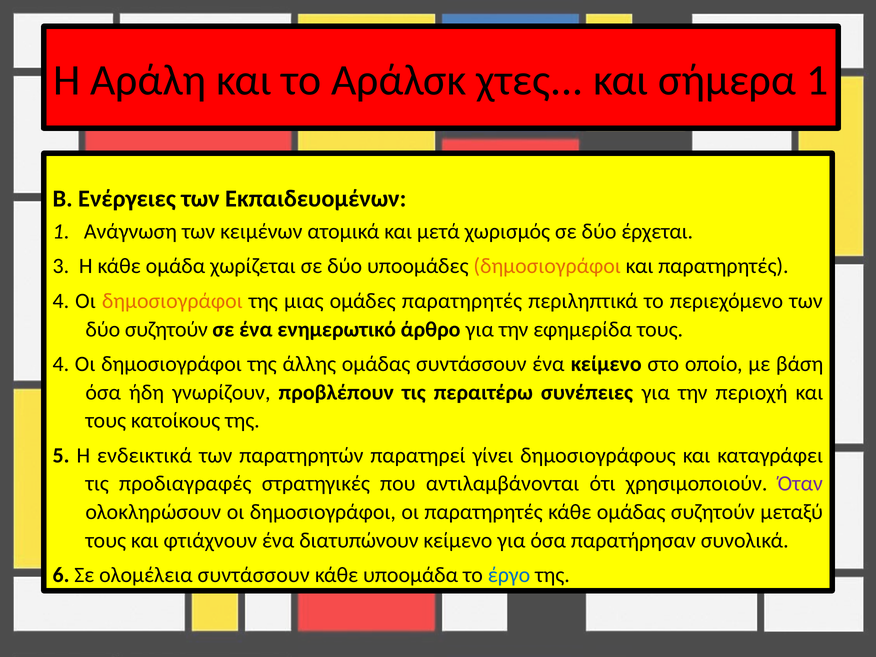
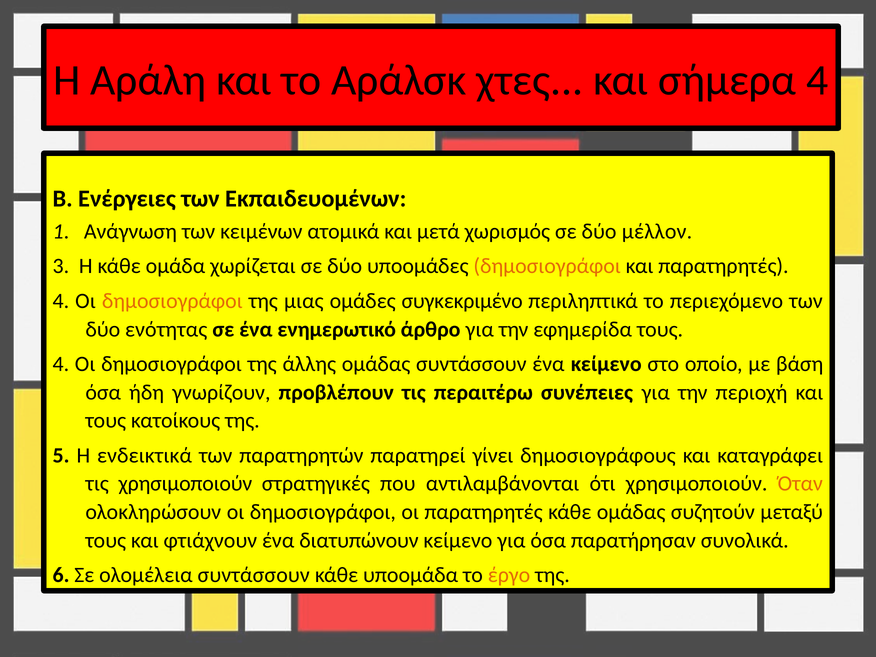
σήμερα 1: 1 -> 4
έρχεται: έρχεται -> μέλλον
ομάδες παρατηρητές: παρατηρητές -> συγκεκριμένο
δύο συζητούν: συζητούν -> ενότητας
τις προδιαγραφές: προδιαγραφές -> χρησιμοποιούν
Όταν colour: purple -> orange
έργο colour: blue -> orange
